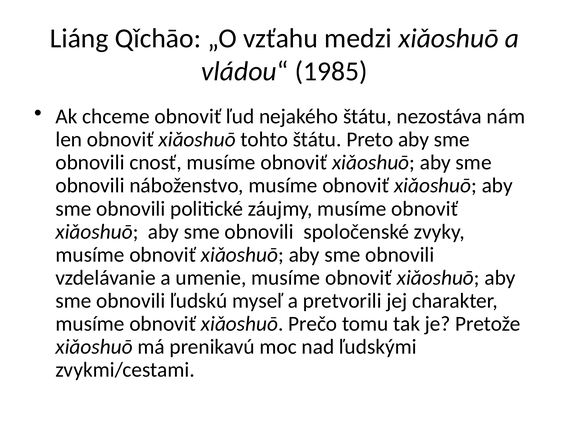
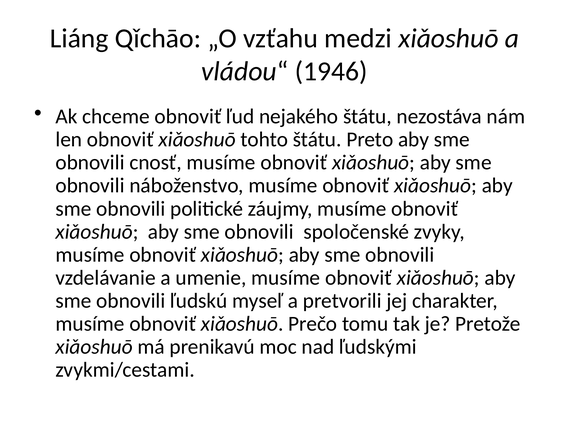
1985: 1985 -> 1946
